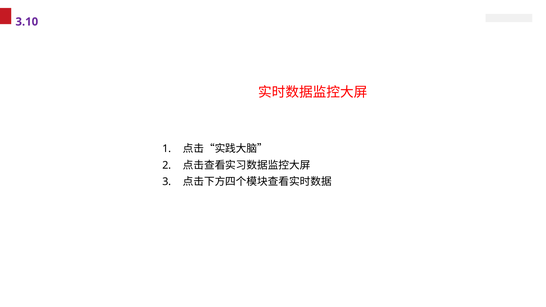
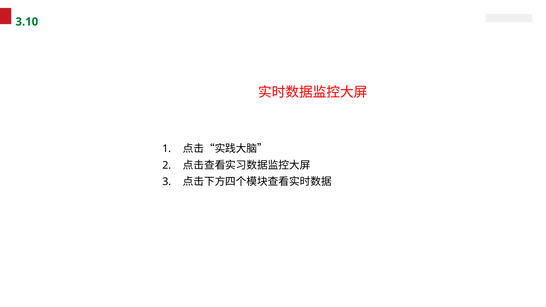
3.10 colour: purple -> green
